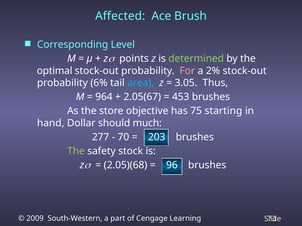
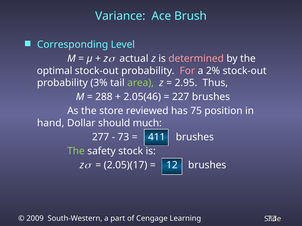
Affected: Affected -> Variance
points: points -> actual
determined colour: light green -> pink
6%: 6% -> 3%
area colour: light blue -> light green
3.05: 3.05 -> 2.95
964: 964 -> 288
2.05(67: 2.05(67 -> 2.05(46
453: 453 -> 227
objective: objective -> reviewed
starting: starting -> position
70 at (123, 137): 70 -> 73
203: 203 -> 411
2.05)(68: 2.05)(68 -> 2.05)(17
96: 96 -> 12
